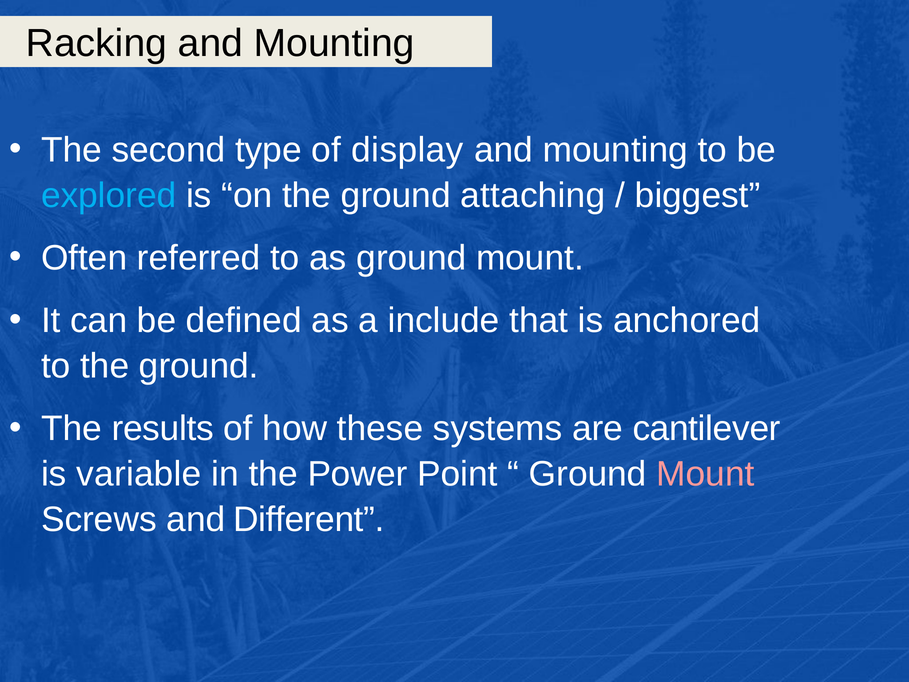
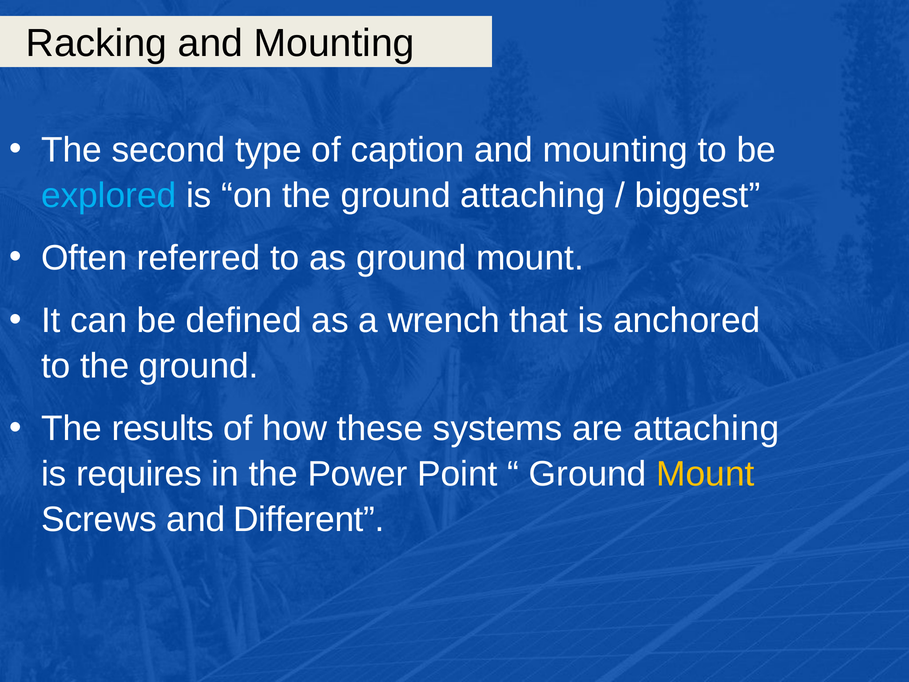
display: display -> caption
include: include -> wrench
are cantilever: cantilever -> attaching
variable: variable -> requires
Mount at (705, 474) colour: pink -> yellow
